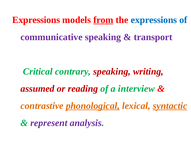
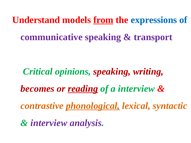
Expressions at (36, 20): Expressions -> Understand
contrary: contrary -> opinions
assumed: assumed -> becomes
reading underline: none -> present
syntactic underline: present -> none
represent at (49, 123): represent -> interview
